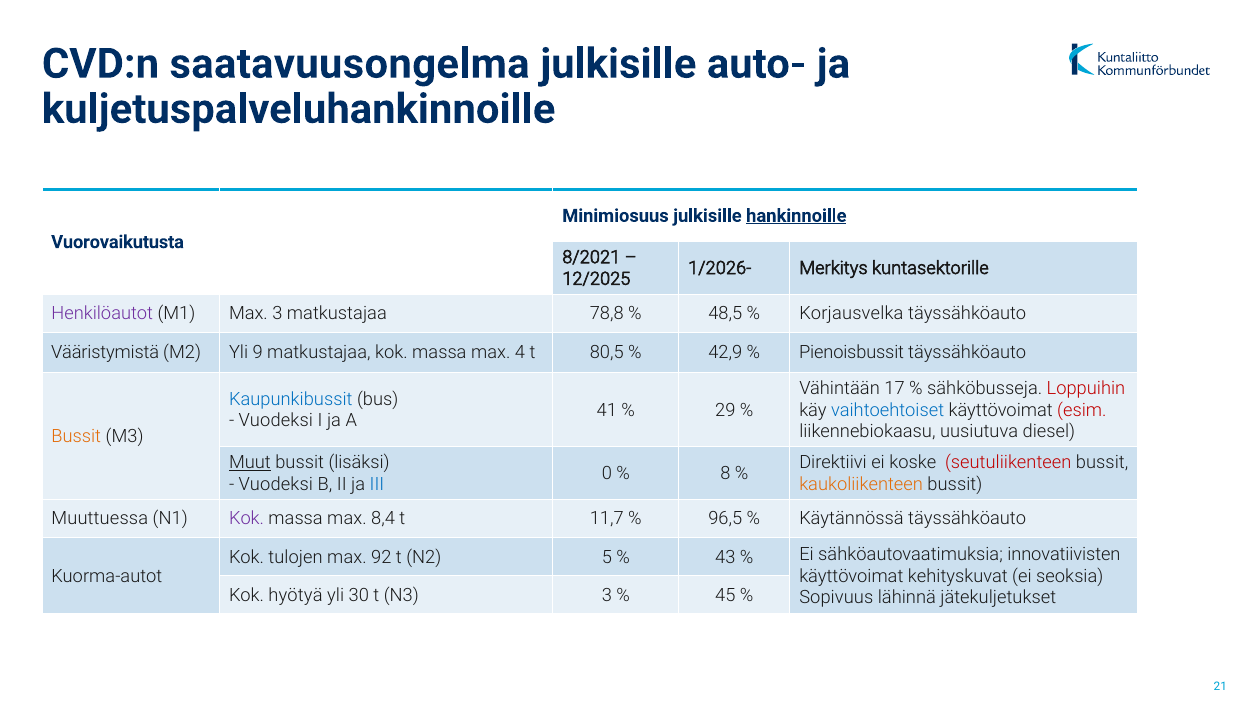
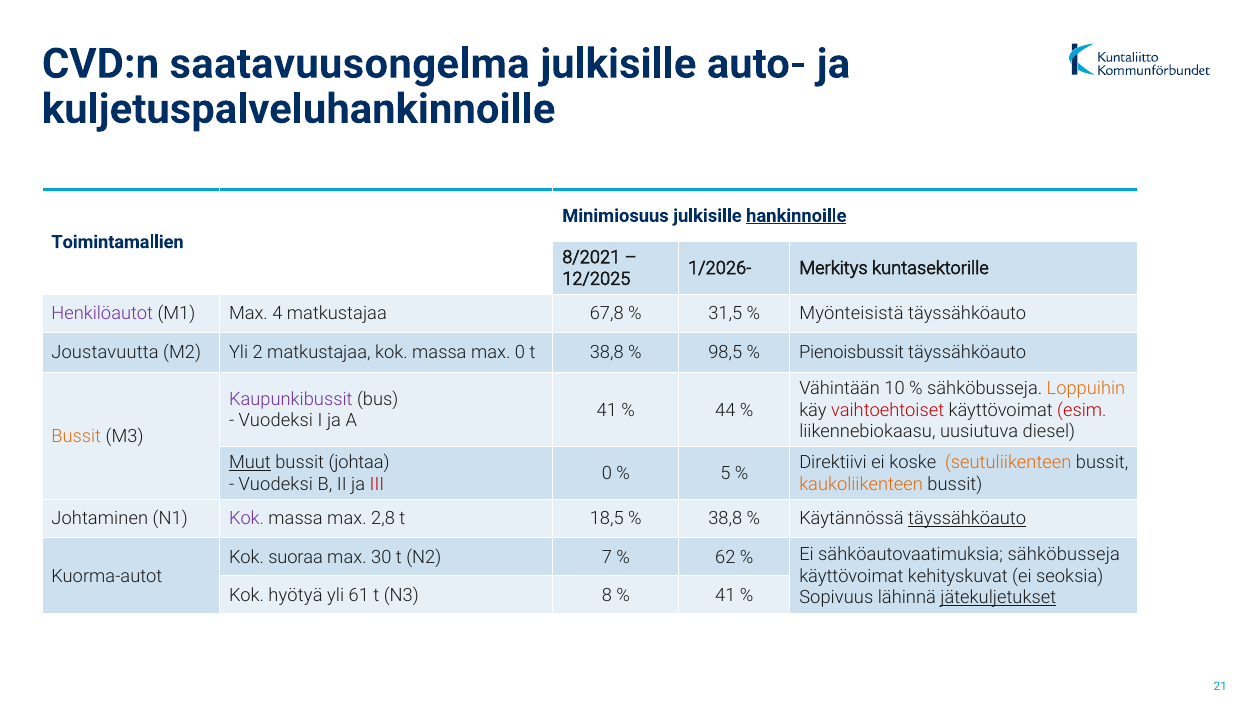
Vuorovaikutusta: Vuorovaikutusta -> Toimintamallien
Max 3: 3 -> 4
78,8: 78,8 -> 67,8
48,5: 48,5 -> 31,5
Korjausvelka: Korjausvelka -> Myönteisistä
Vääristymistä: Vääristymistä -> Joustavuutta
9: 9 -> 2
max 4: 4 -> 0
t 80,5: 80,5 -> 38,8
42,9: 42,9 -> 98,5
17: 17 -> 10
Loppuihin colour: red -> orange
Kaupunkibussit colour: blue -> purple
29: 29 -> 44
vaihtoehtoiset colour: blue -> red
lisäksi: lisäksi -> johtaa
seutuliikenteen colour: red -> orange
8: 8 -> 5
III colour: blue -> red
Muuttuessa: Muuttuessa -> Johtaminen
8,4: 8,4 -> 2,8
11,7: 11,7 -> 18,5
96,5 at (725, 519): 96,5 -> 38,8
täyssähköauto at (967, 519) underline: none -> present
tulojen: tulojen -> suoraa
92: 92 -> 30
5: 5 -> 7
43: 43 -> 62
sähköautovaatimuksia innovatiivisten: innovatiivisten -> sähköbusseja
30: 30 -> 61
N3 3: 3 -> 8
45 at (725, 595): 45 -> 41
jätekuljetukset underline: none -> present
